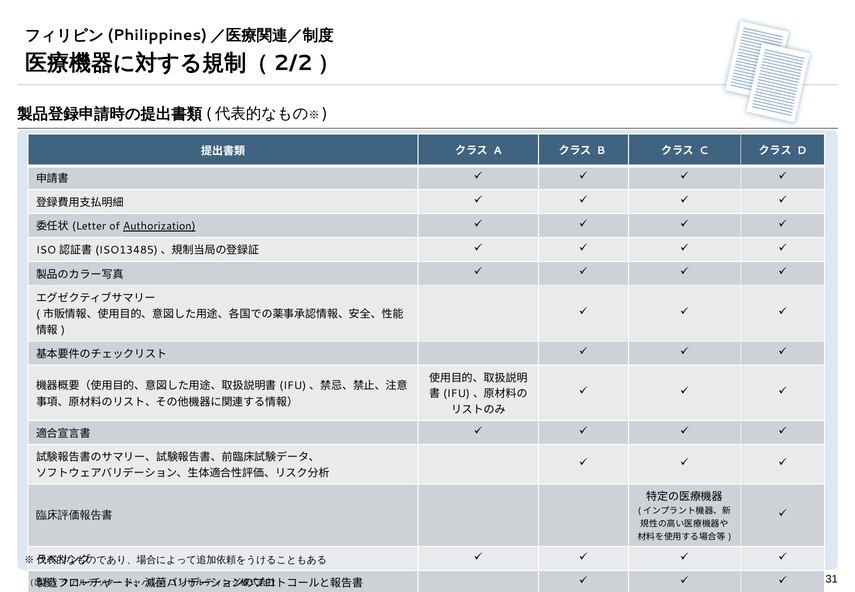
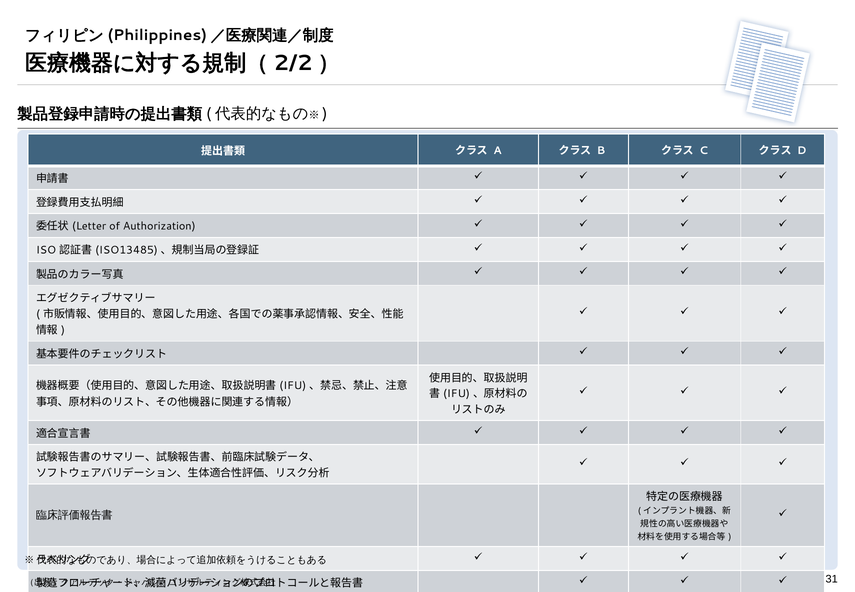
Authorization underline: present -> none
